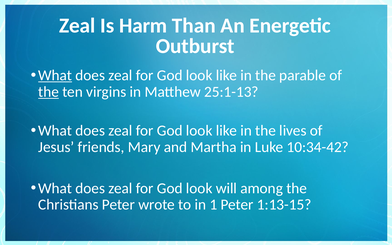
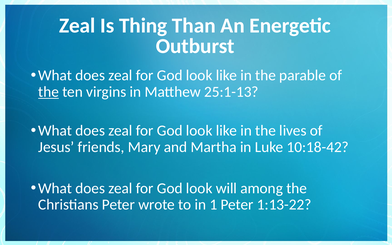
Harm: Harm -> Thing
What at (55, 75) underline: present -> none
10:34-42: 10:34-42 -> 10:18-42
1:13-15: 1:13-15 -> 1:13-22
